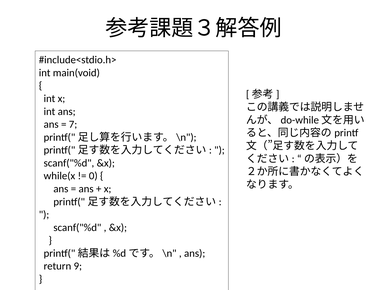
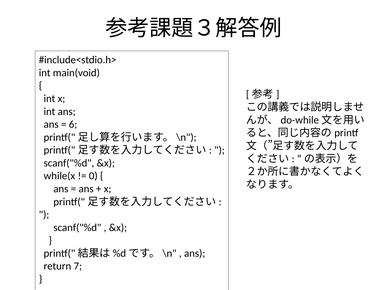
7: 7 -> 6
9: 9 -> 7
